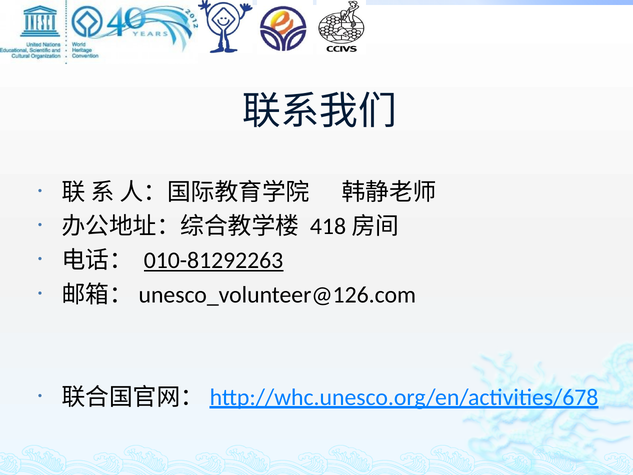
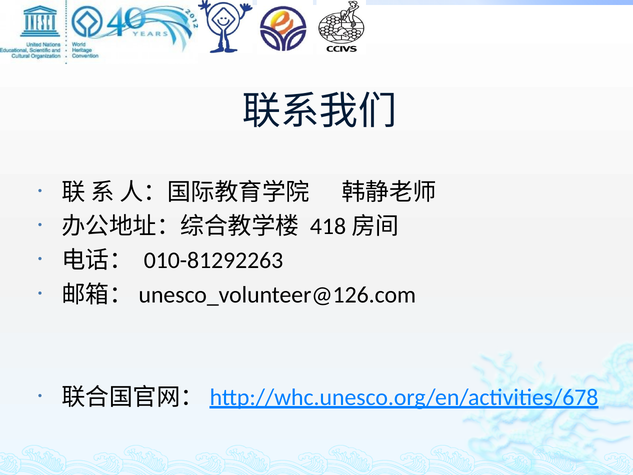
010-81292263 underline: present -> none
